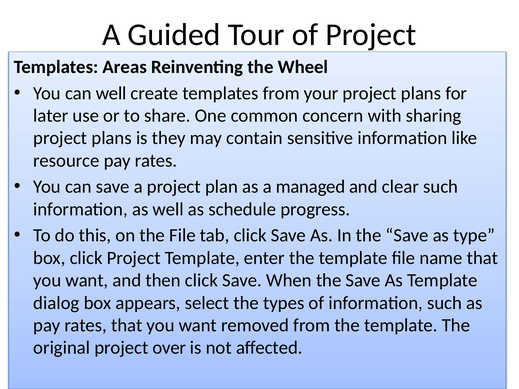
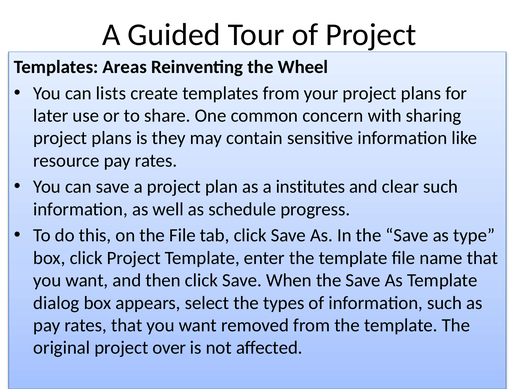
can well: well -> lists
managed: managed -> institutes
